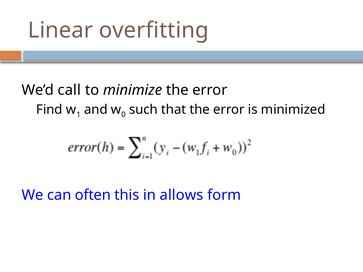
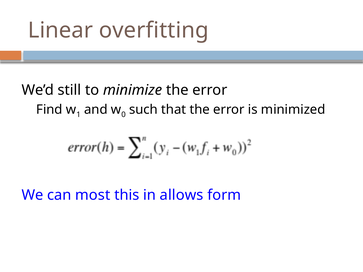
call: call -> still
often: often -> most
